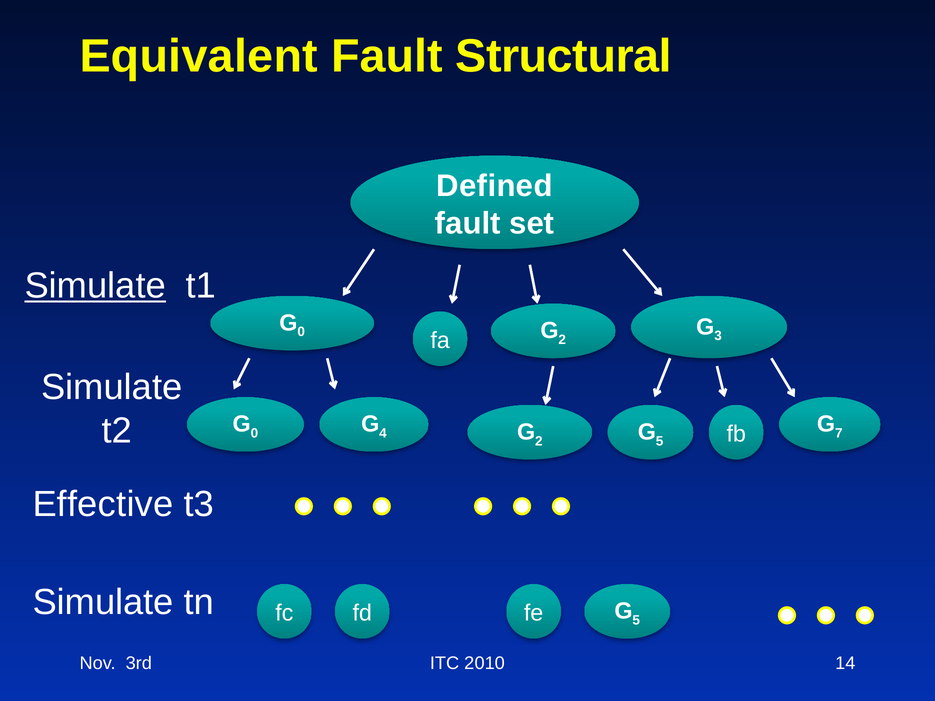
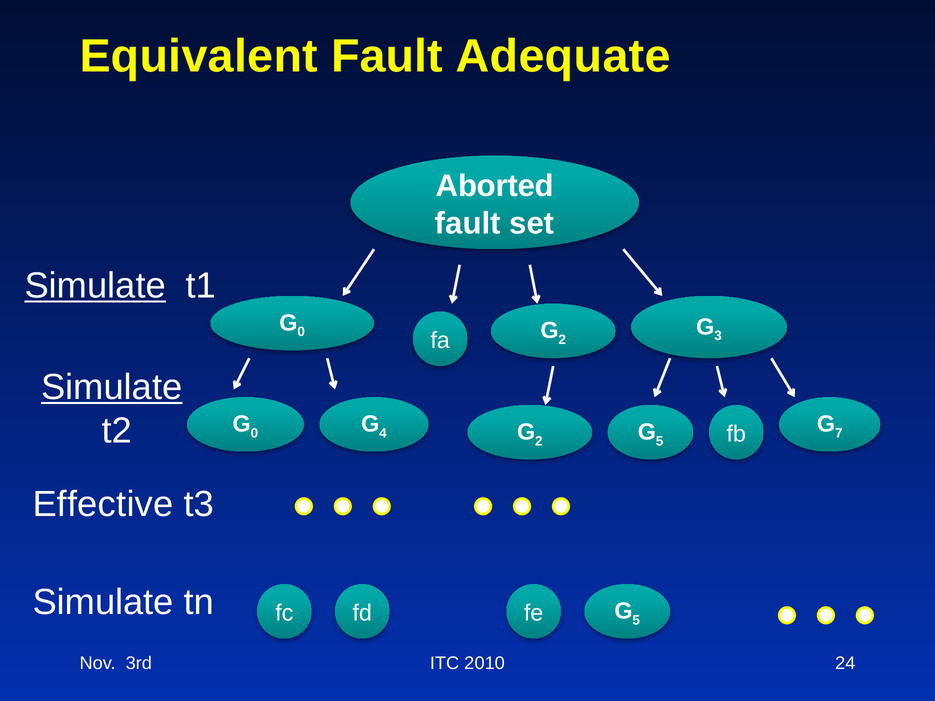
Structural: Structural -> Adequate
Defined: Defined -> Aborted
Simulate at (112, 387) underline: none -> present
14: 14 -> 24
